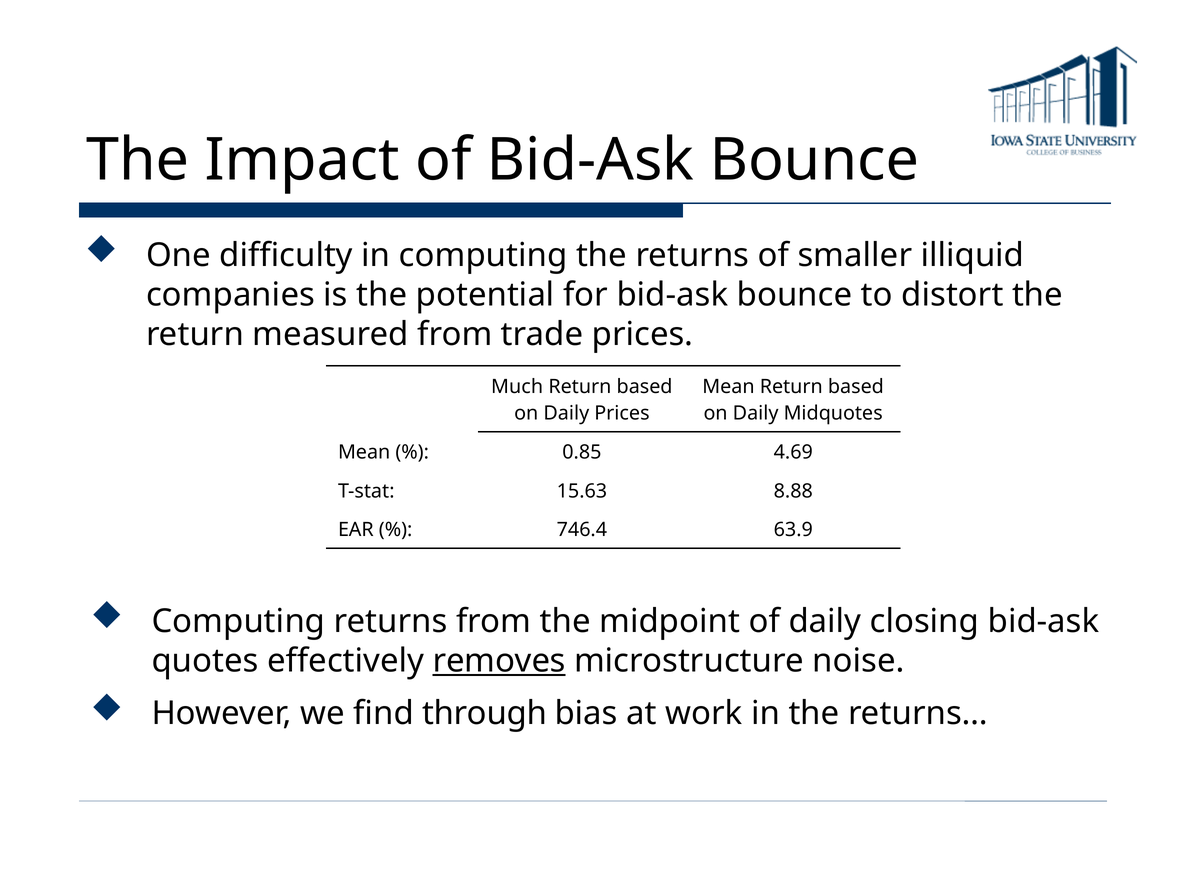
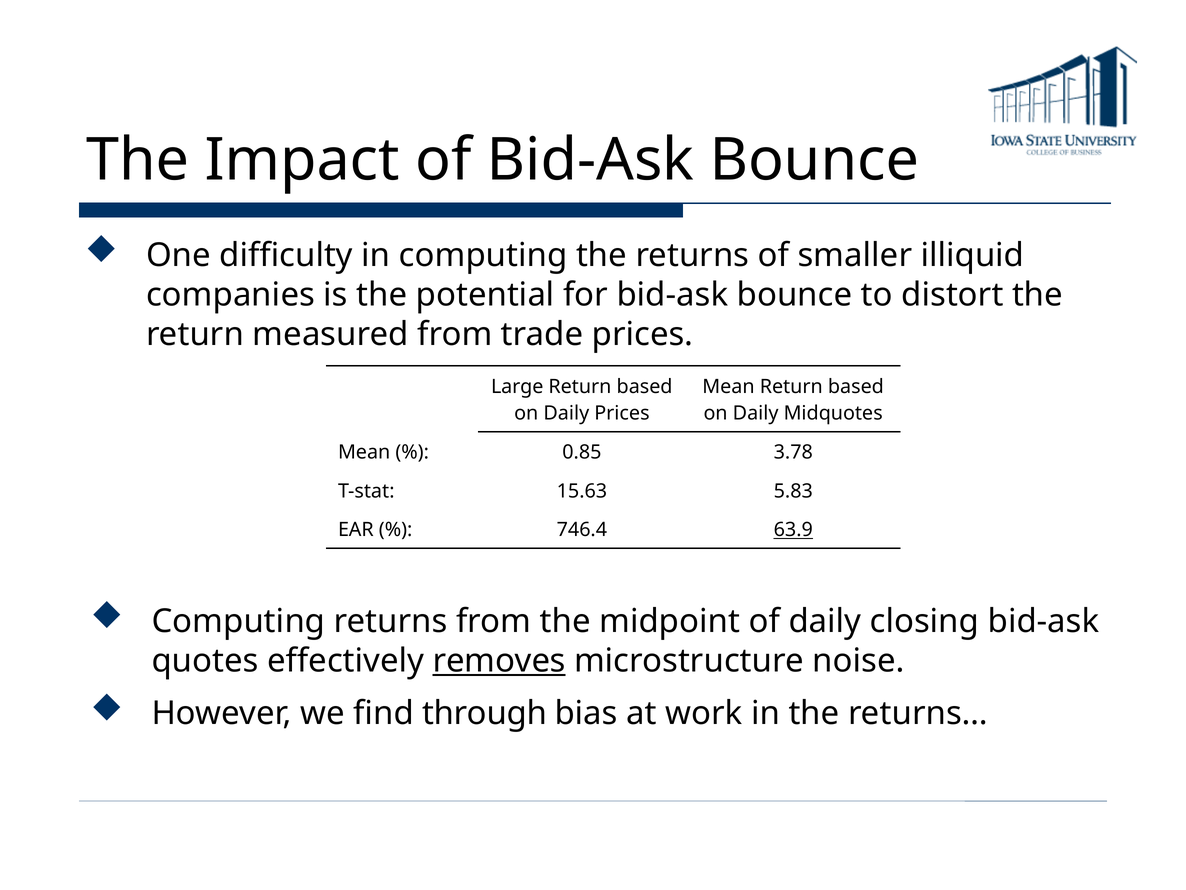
Much: Much -> Large
4.69: 4.69 -> 3.78
8.88: 8.88 -> 5.83
63.9 underline: none -> present
